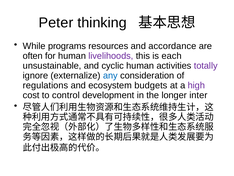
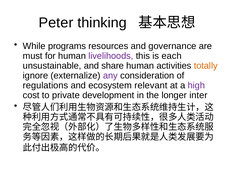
accordance: accordance -> governance
often: often -> must
cyclic: cyclic -> share
totally colour: purple -> orange
any colour: blue -> purple
budgets: budgets -> relevant
control: control -> private
